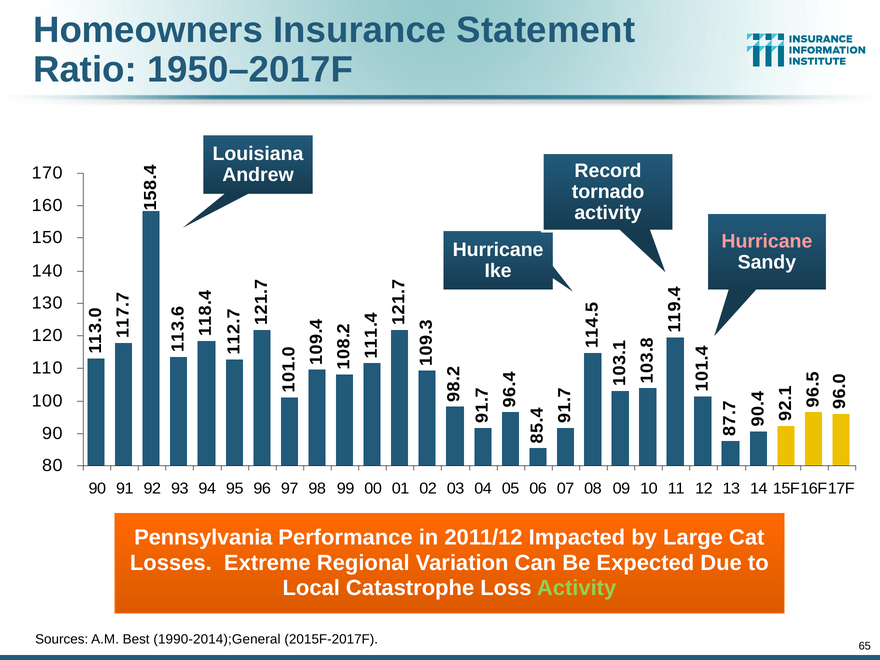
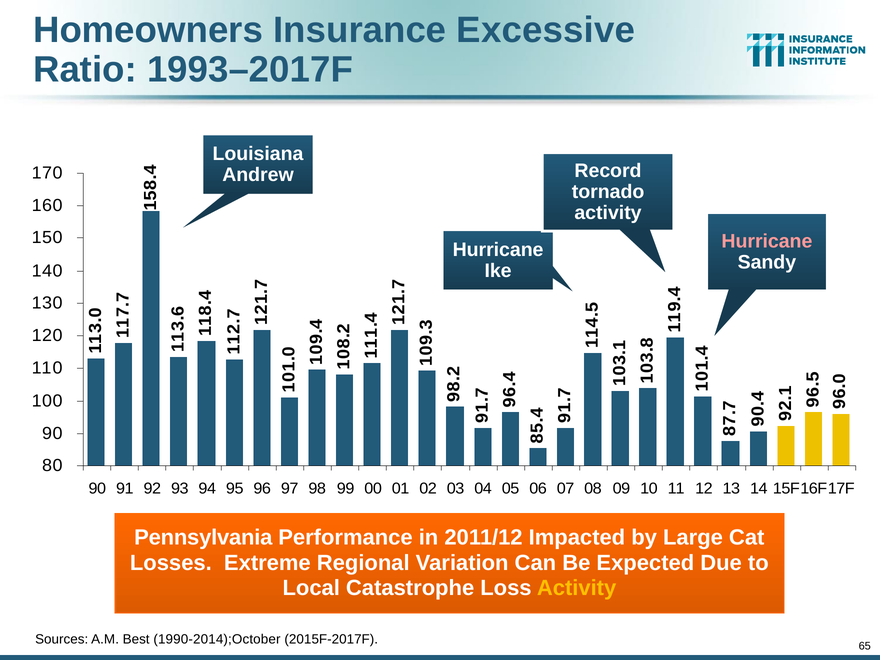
Statement: Statement -> Excessive
1950–2017F: 1950–2017F -> 1993–2017F
Activity at (577, 588) colour: light green -> yellow
1990-2014);General: 1990-2014);General -> 1990-2014);October
